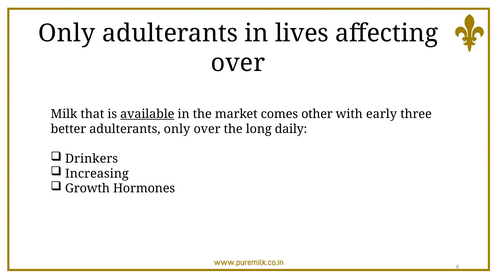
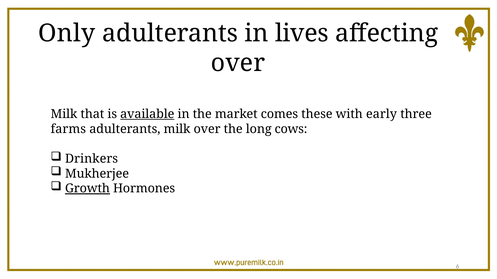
other: other -> these
better: better -> farms
adulterants only: only -> milk
daily: daily -> cows
Increasing: Increasing -> Mukherjee
Growth underline: none -> present
